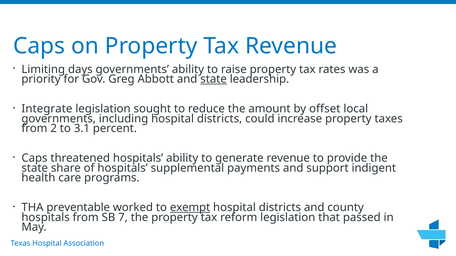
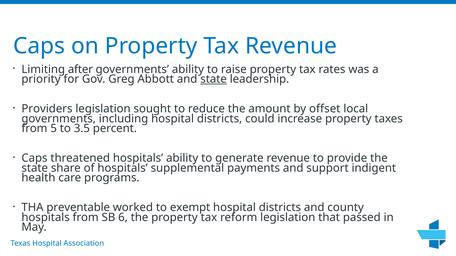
days: days -> after
Integrate: Integrate -> Providers
2: 2 -> 5
3.1: 3.1 -> 3.5
exempt underline: present -> none
7: 7 -> 6
